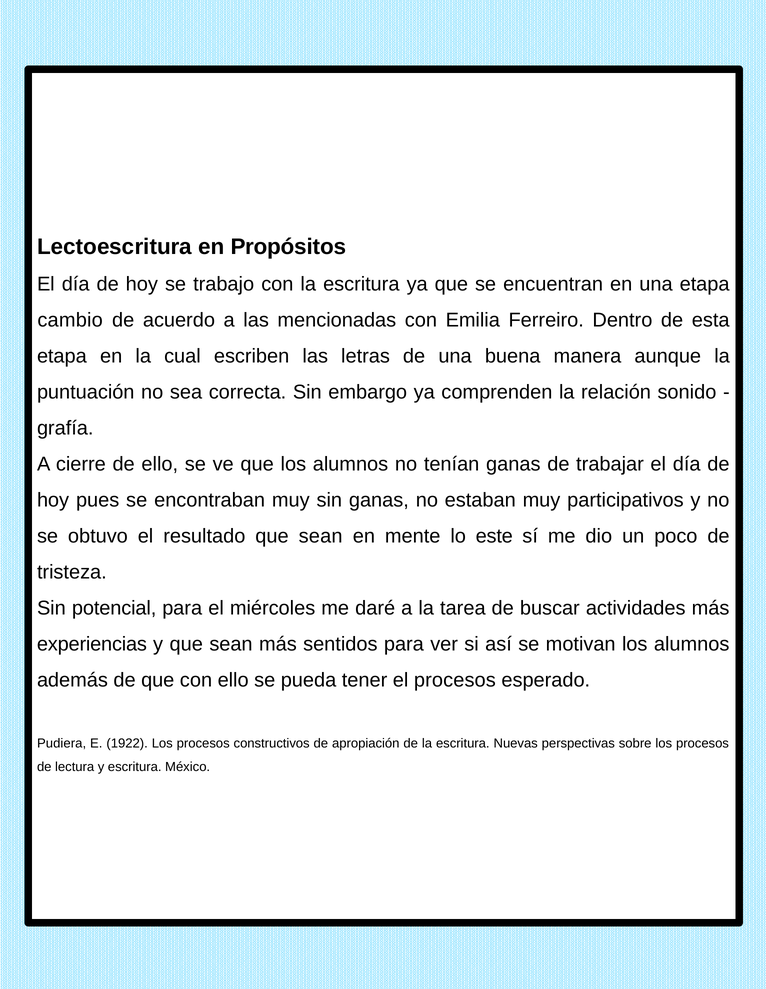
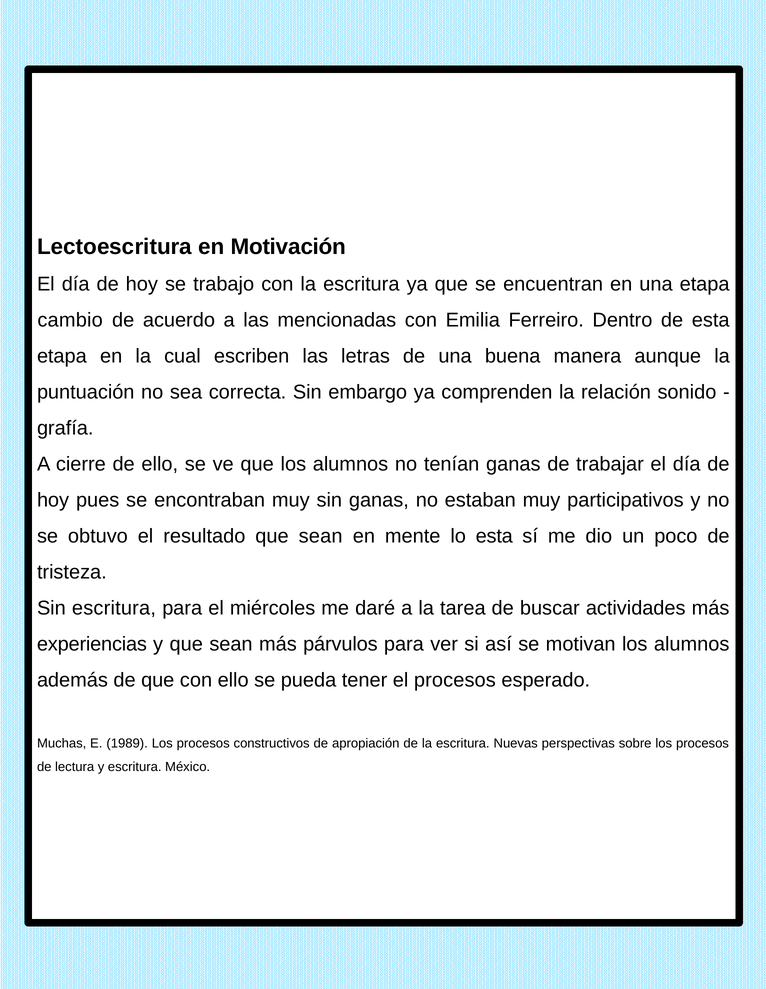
Propósitos: Propósitos -> Motivación
lo este: este -> esta
Sin potencial: potencial -> escritura
sentidos: sentidos -> párvulos
Pudiera: Pudiera -> Muchas
1922: 1922 -> 1989
